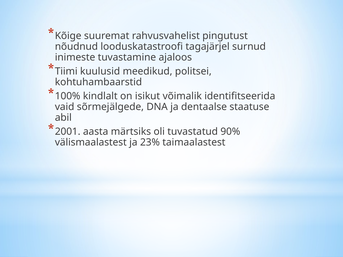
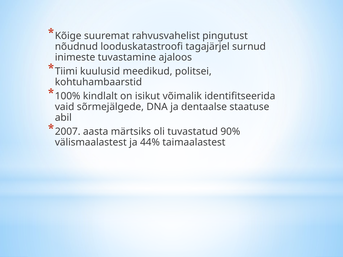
2001: 2001 -> 2007
23%: 23% -> 44%
